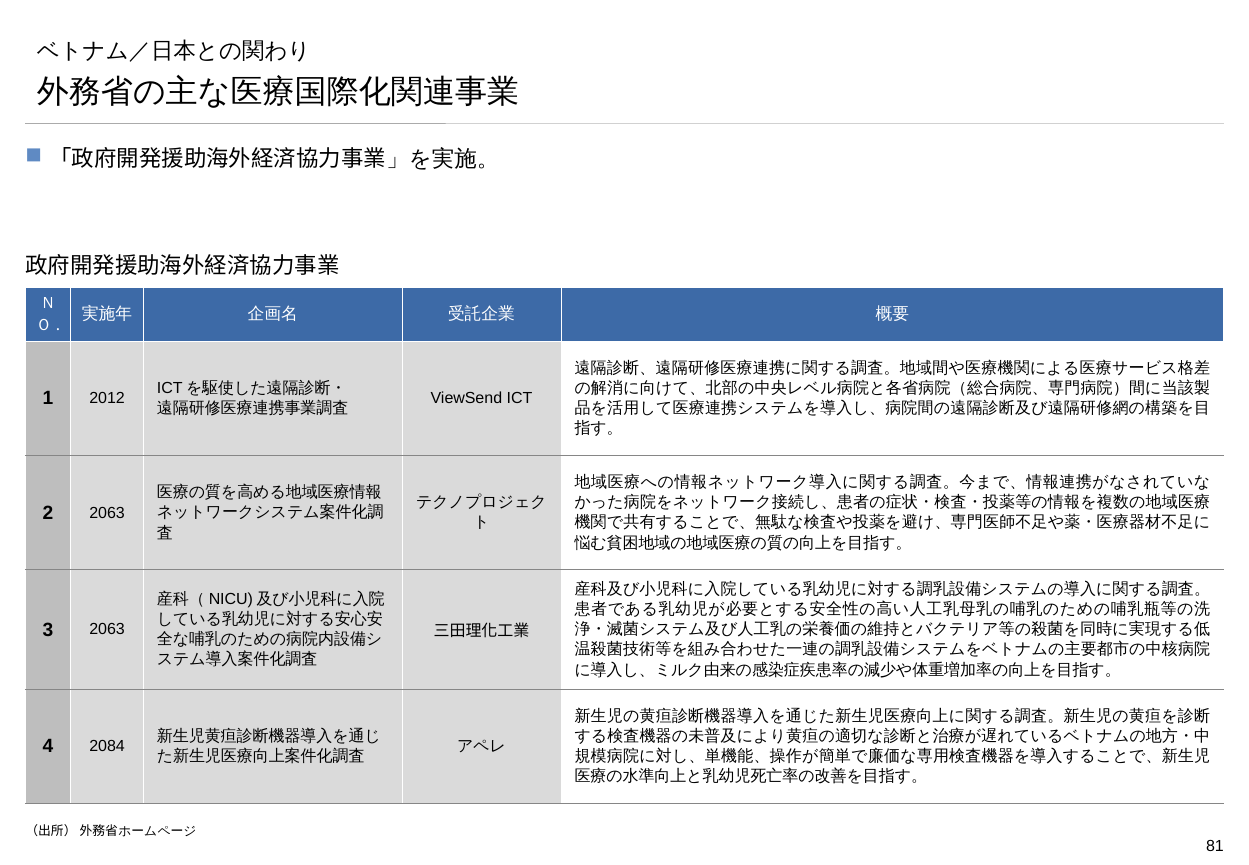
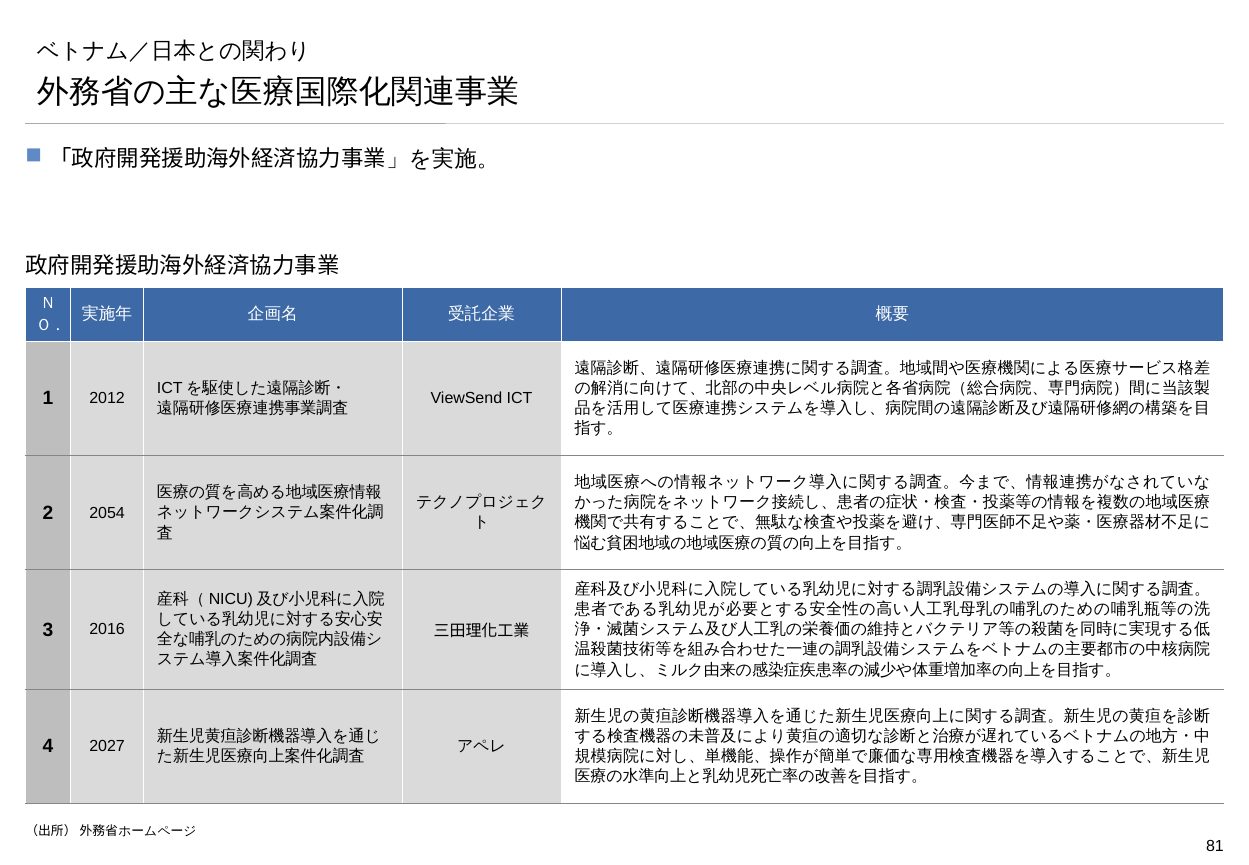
2 2063: 2063 -> 2054
3 2063: 2063 -> 2016
2084: 2084 -> 2027
